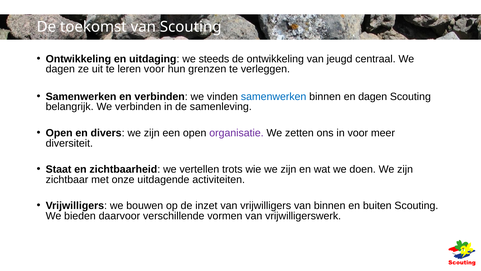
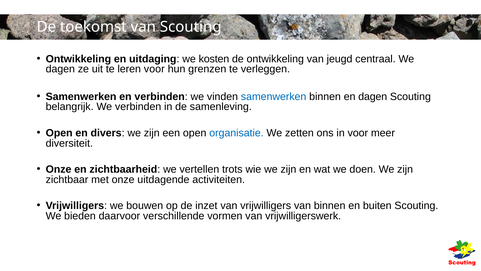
steeds: steeds -> kosten
organisatie colour: purple -> blue
Staat at (59, 169): Staat -> Onze
